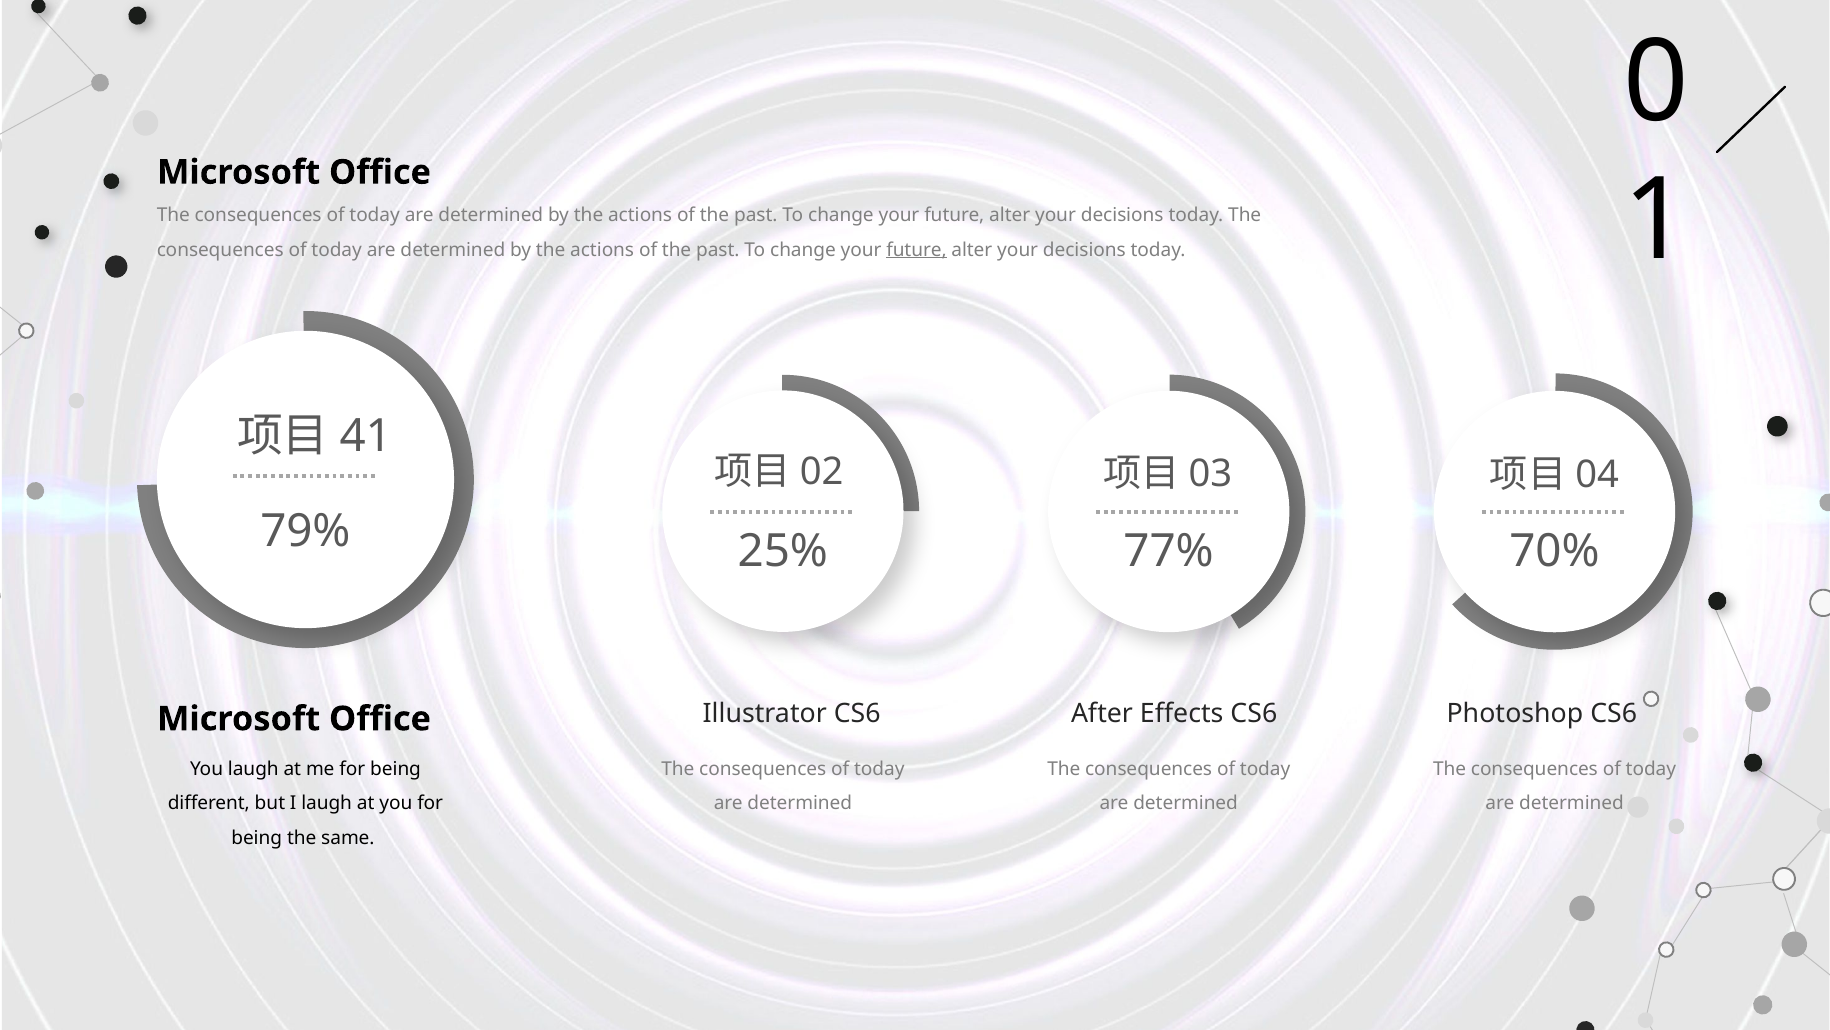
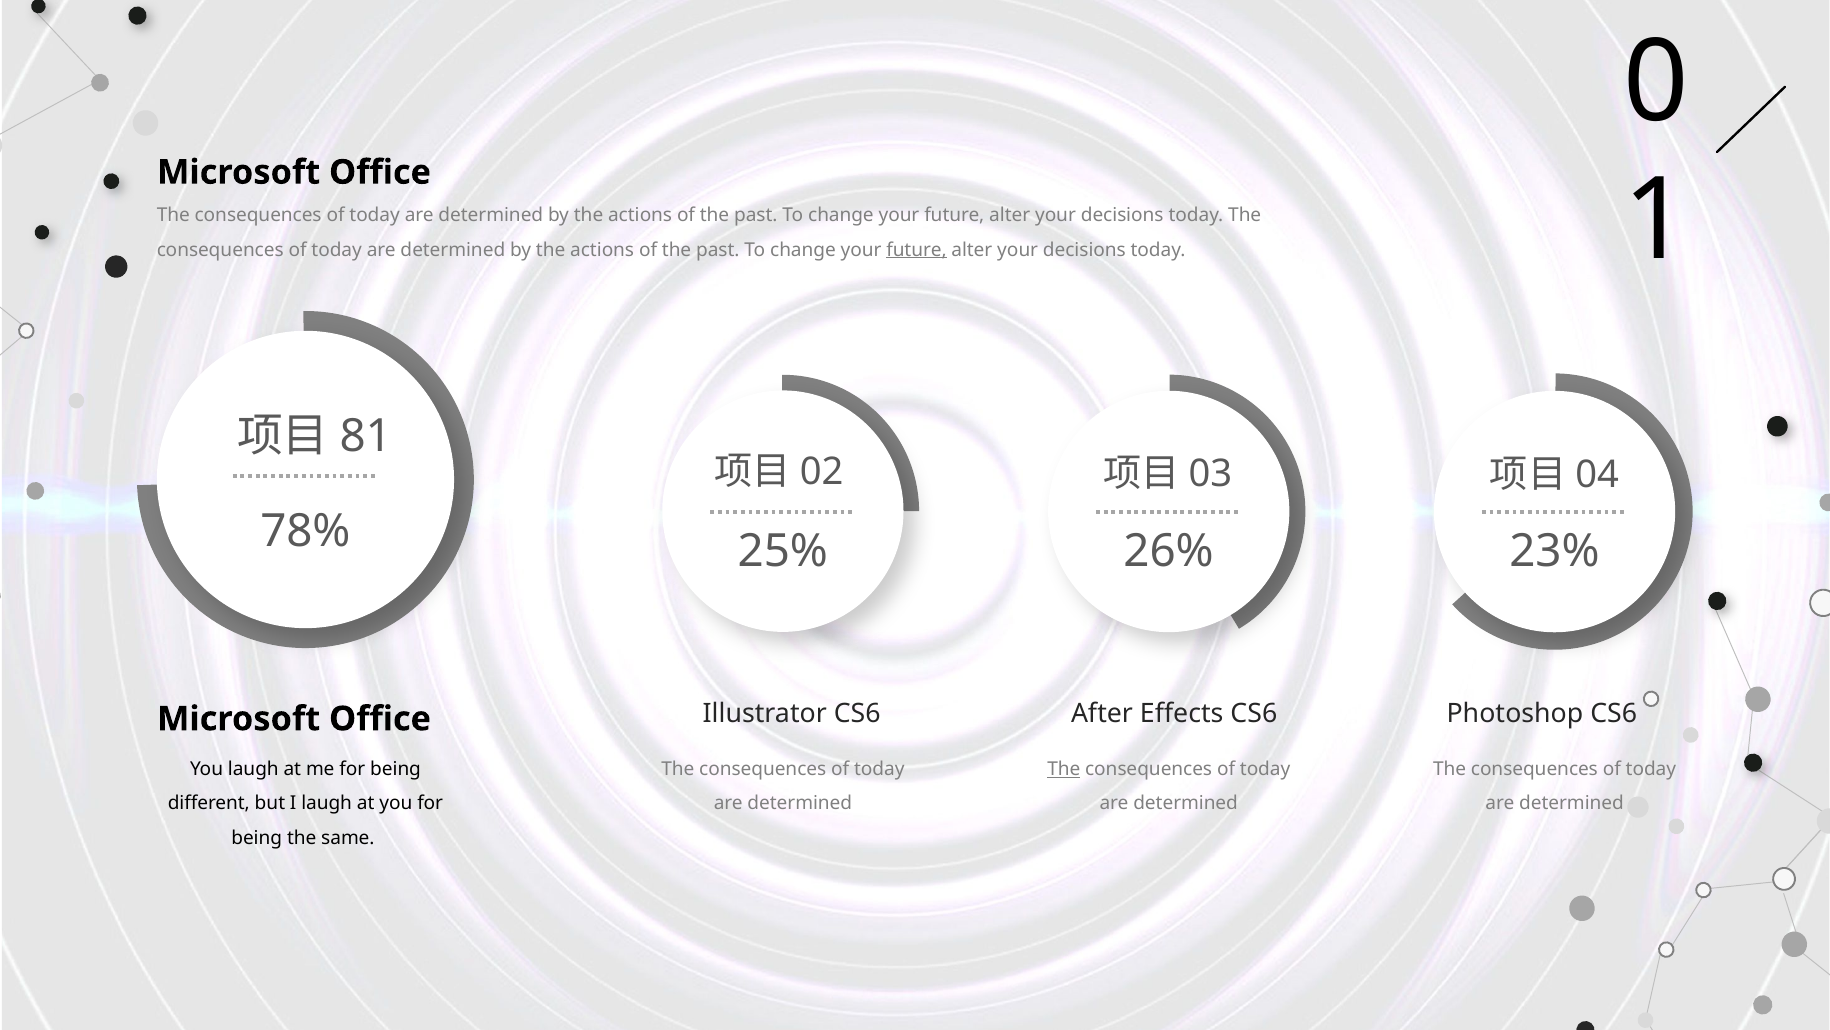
41: 41 -> 81
79%: 79% -> 78%
70%: 70% -> 23%
77%: 77% -> 26%
The at (1064, 769) underline: none -> present
